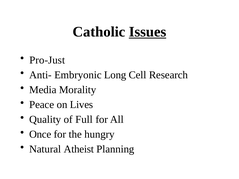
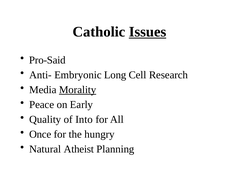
Pro-Just: Pro-Just -> Pro-Said
Morality underline: none -> present
Lives: Lives -> Early
Full: Full -> Into
